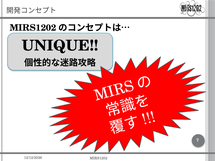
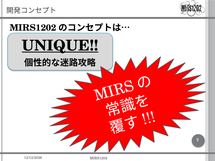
UNIQUE underline: none -> present
